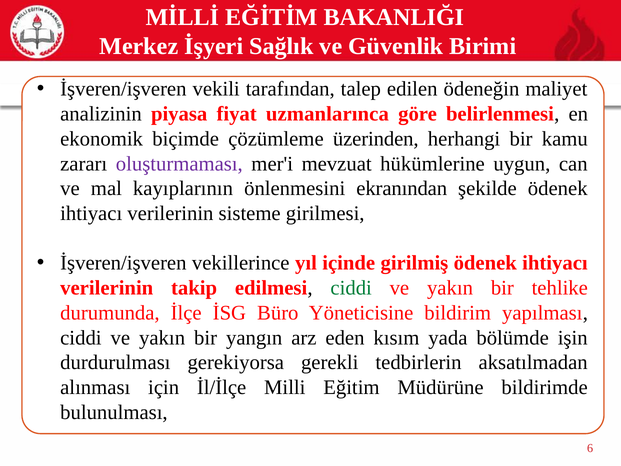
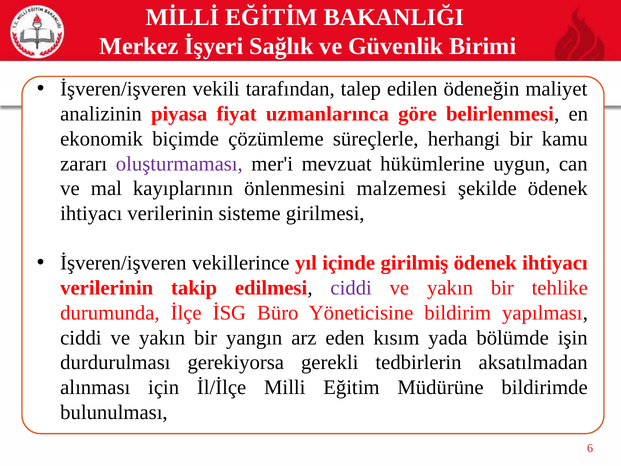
üzerinden: üzerinden -> süreçlerle
ekranından: ekranından -> malzemesi
ciddi at (351, 288) colour: green -> purple
